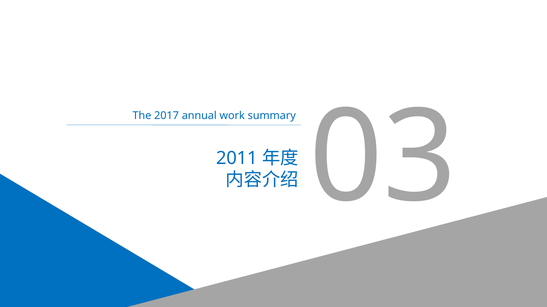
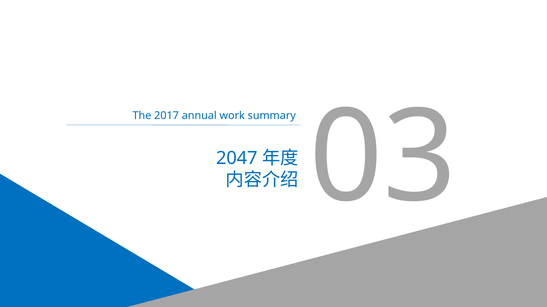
2011: 2011 -> 2047
